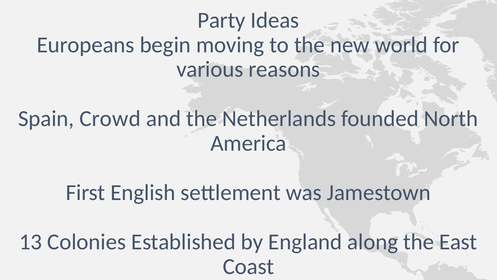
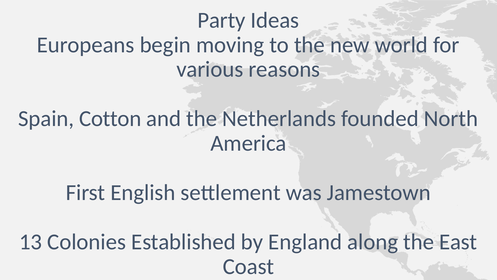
Crowd: Crowd -> Cotton
